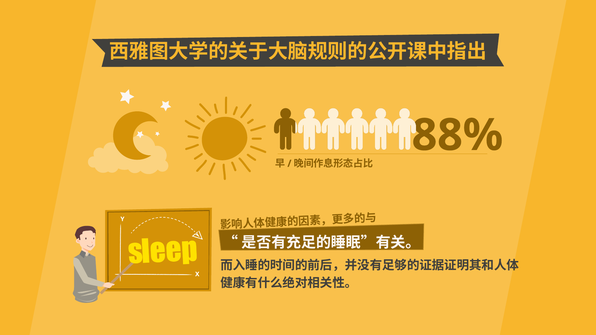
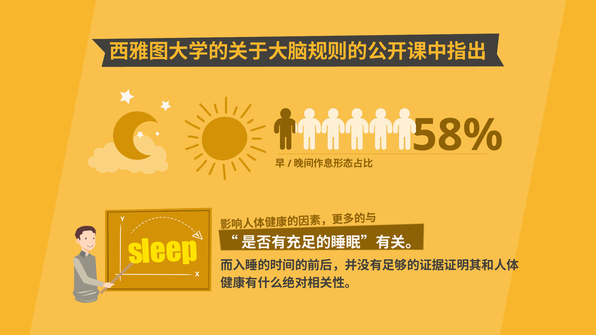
88%: 88% -> 58%
